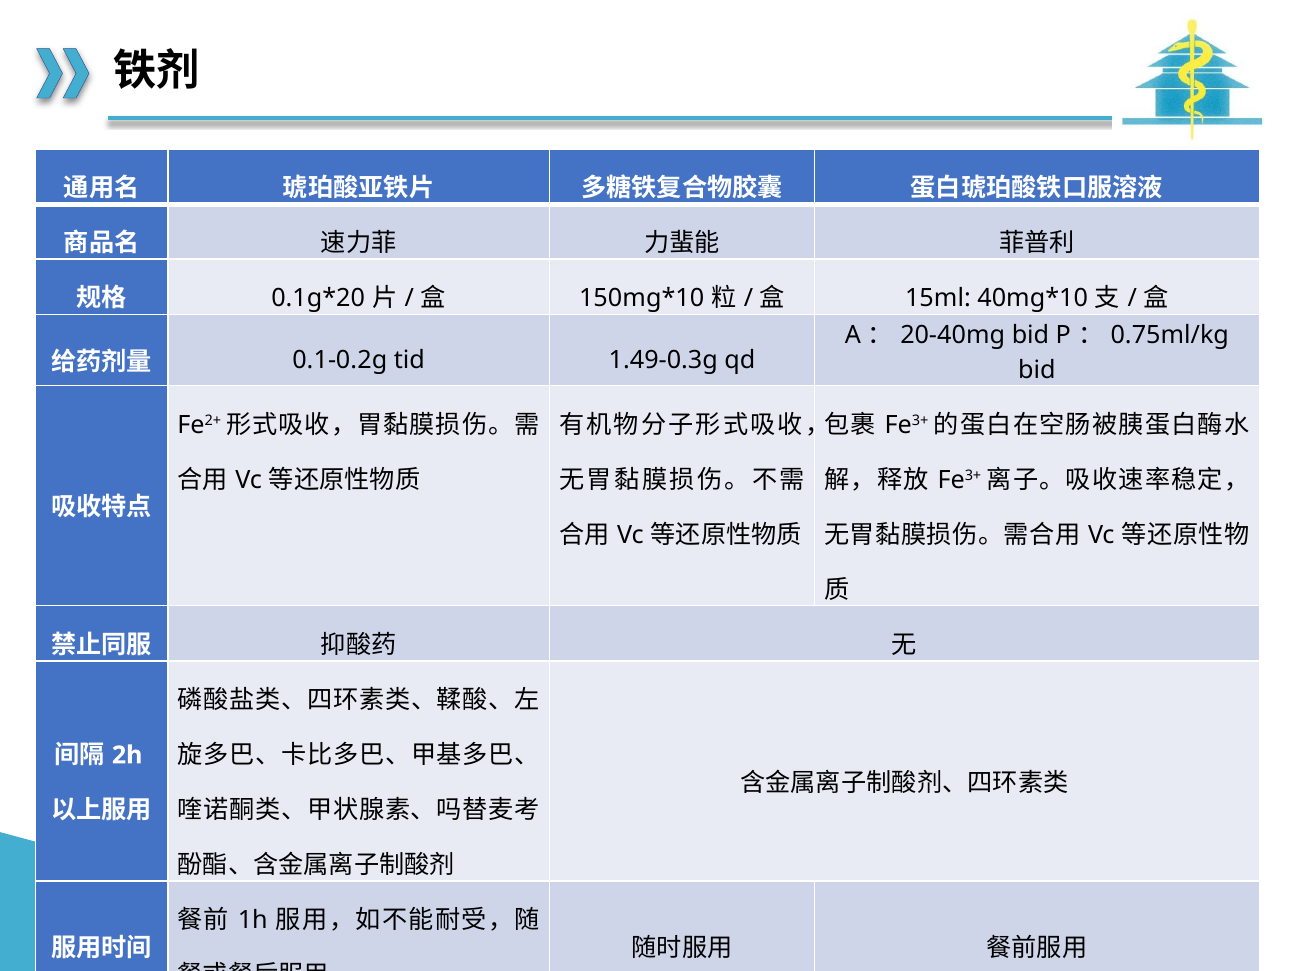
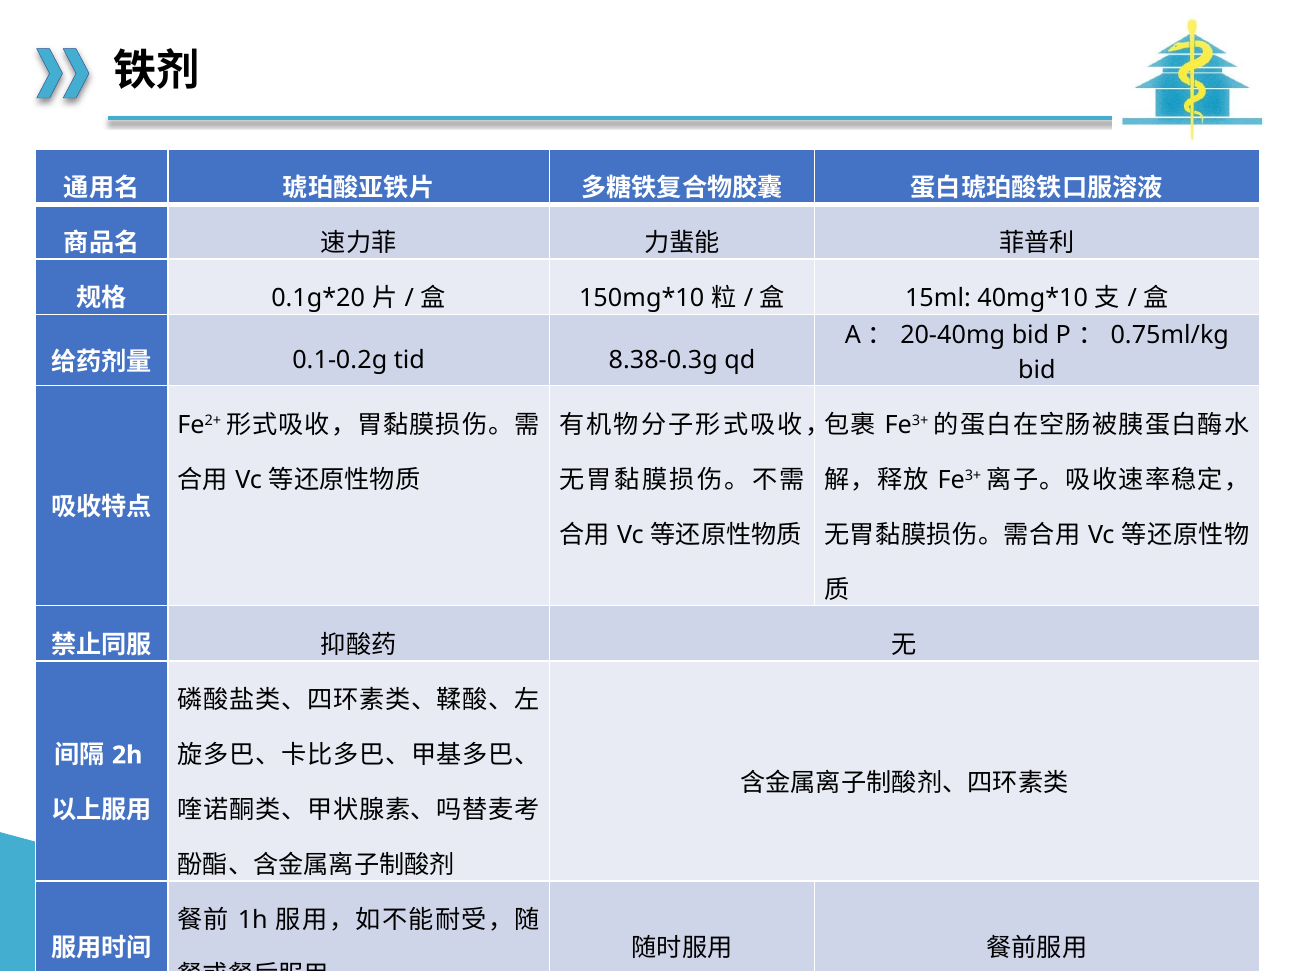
1.49-0.3g: 1.49-0.3g -> 8.38-0.3g
